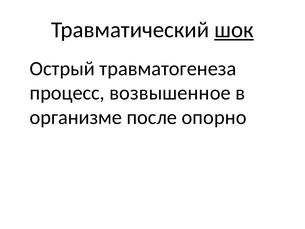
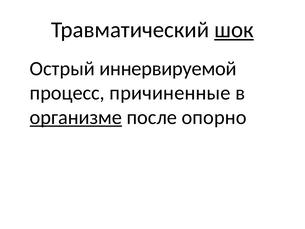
травматогенеза: травматогенеза -> иннервируемой
возвышенное: возвышенное -> причиненные
организме underline: none -> present
